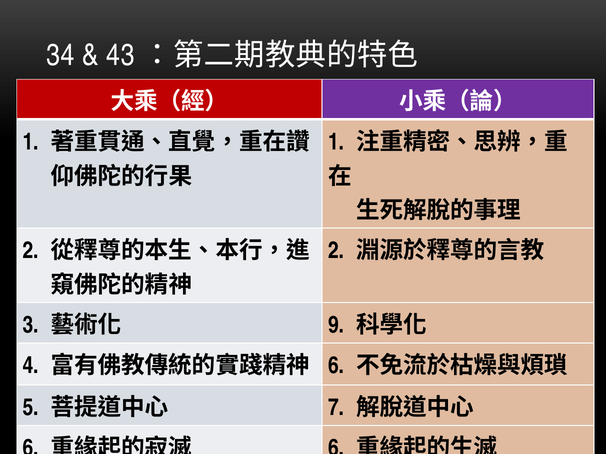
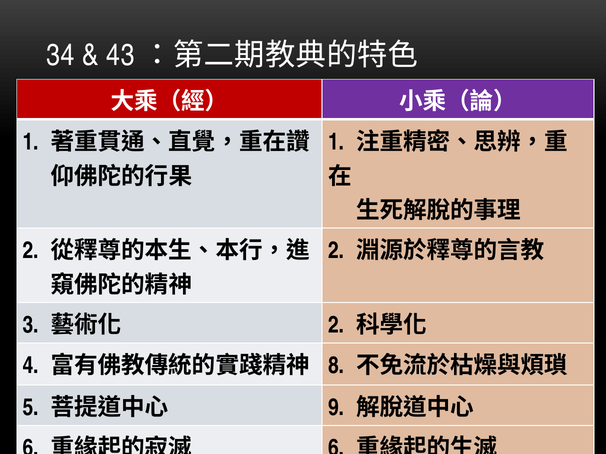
9 at (336, 325): 9 -> 2
6 at (336, 366): 6 -> 8
7 at (336, 408): 7 -> 9
